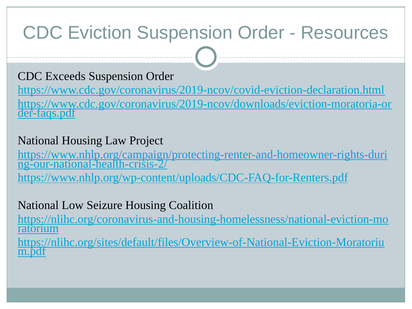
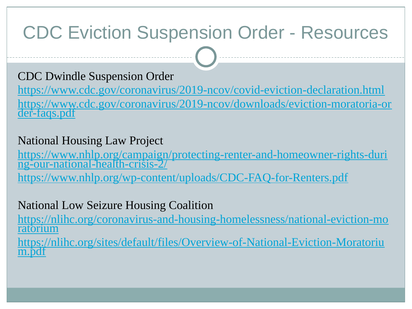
Exceeds: Exceeds -> Dwindle
